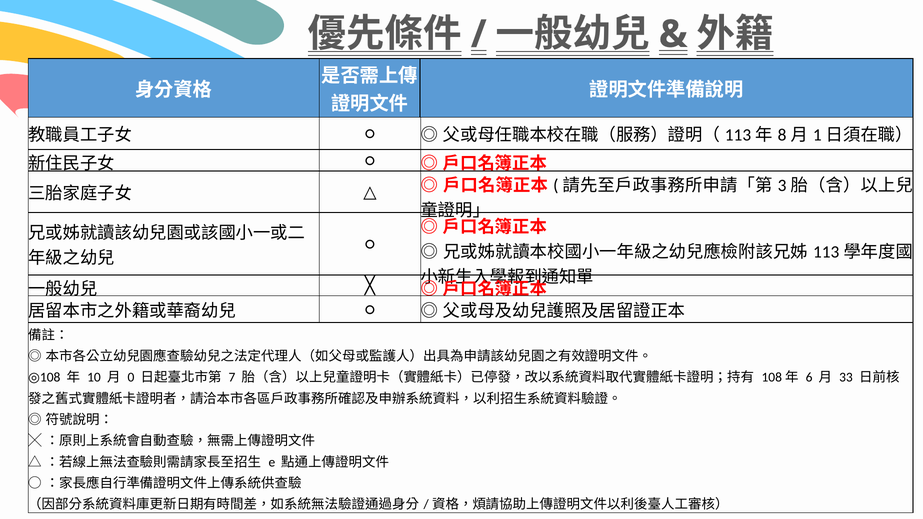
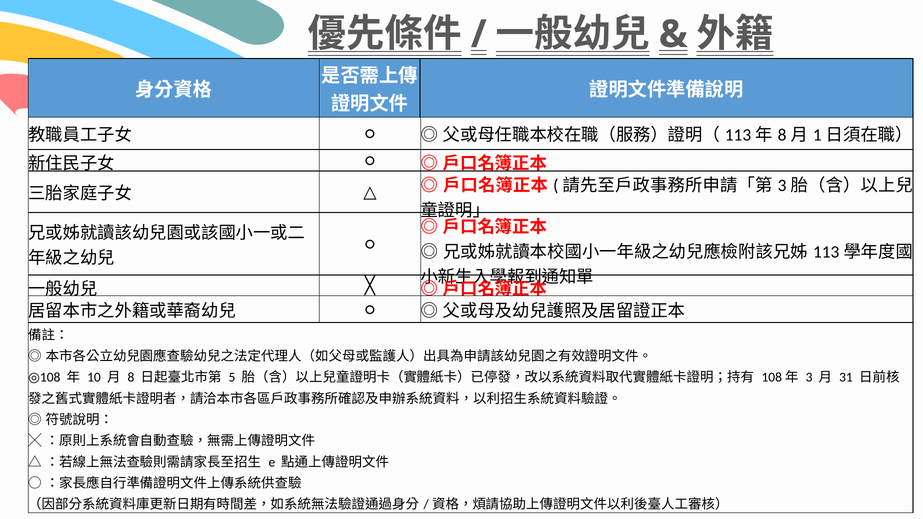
0: 0 -> 8
7: 7 -> 5
6 at (809, 378): 6 -> 3
33: 33 -> 31
